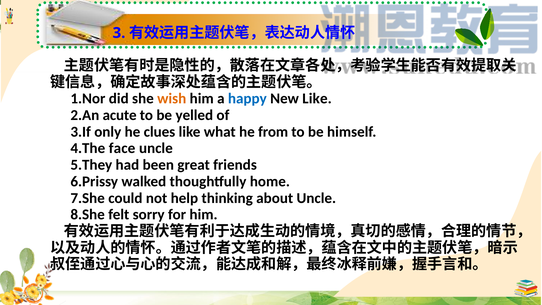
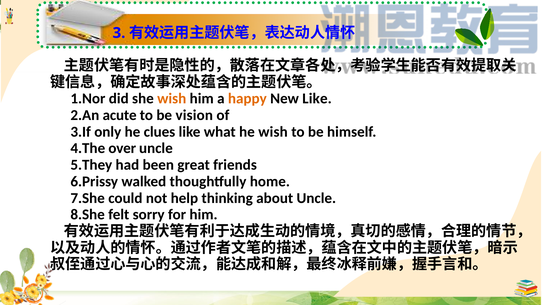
happy colour: blue -> orange
yelled: yelled -> vision
he from: from -> wish
face: face -> over
